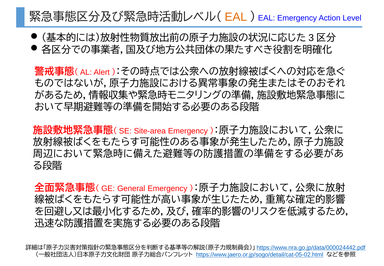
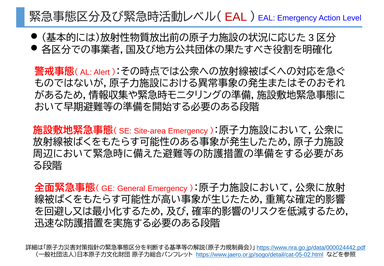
EAL at (236, 17) colour: orange -> red
